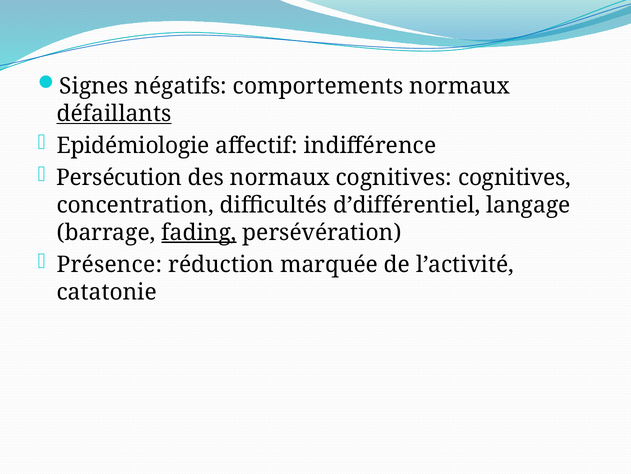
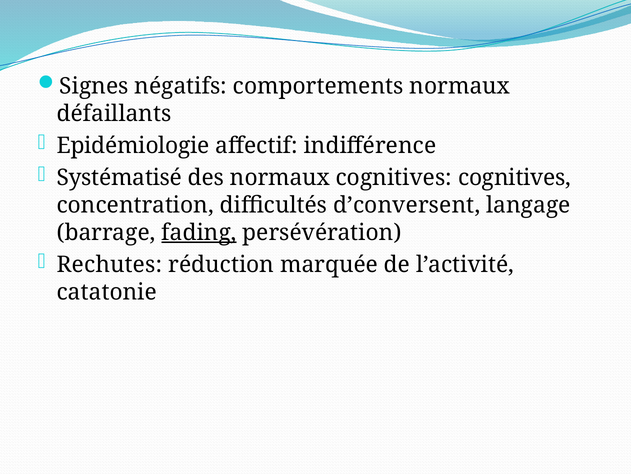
défaillants underline: present -> none
Persécution: Persécution -> Systématisé
d’différentiel: d’différentiel -> d’conversent
Présence: Présence -> Rechutes
